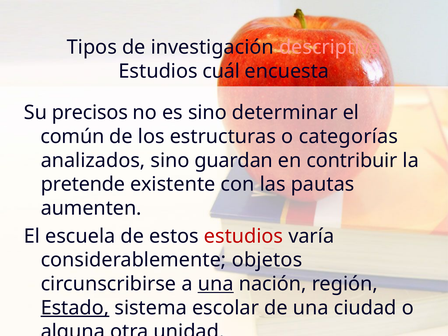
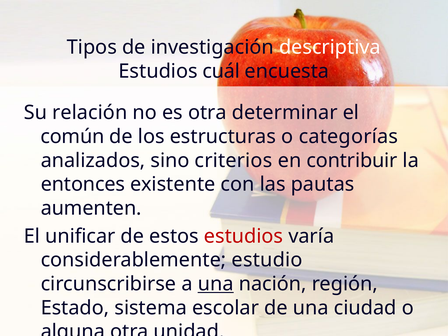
descriptiva colour: pink -> white
precisos: precisos -> relación
es sino: sino -> otra
guardan: guardan -> criterios
pretende: pretende -> entonces
escuela: escuela -> unificar
objetos: objetos -> estudio
Estado underline: present -> none
